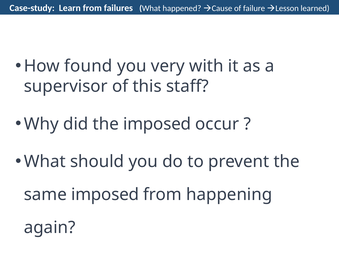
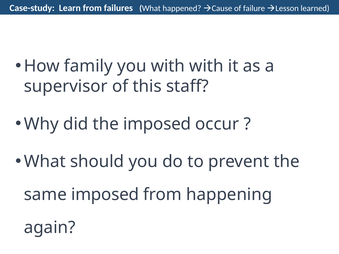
found: found -> family
you very: very -> with
